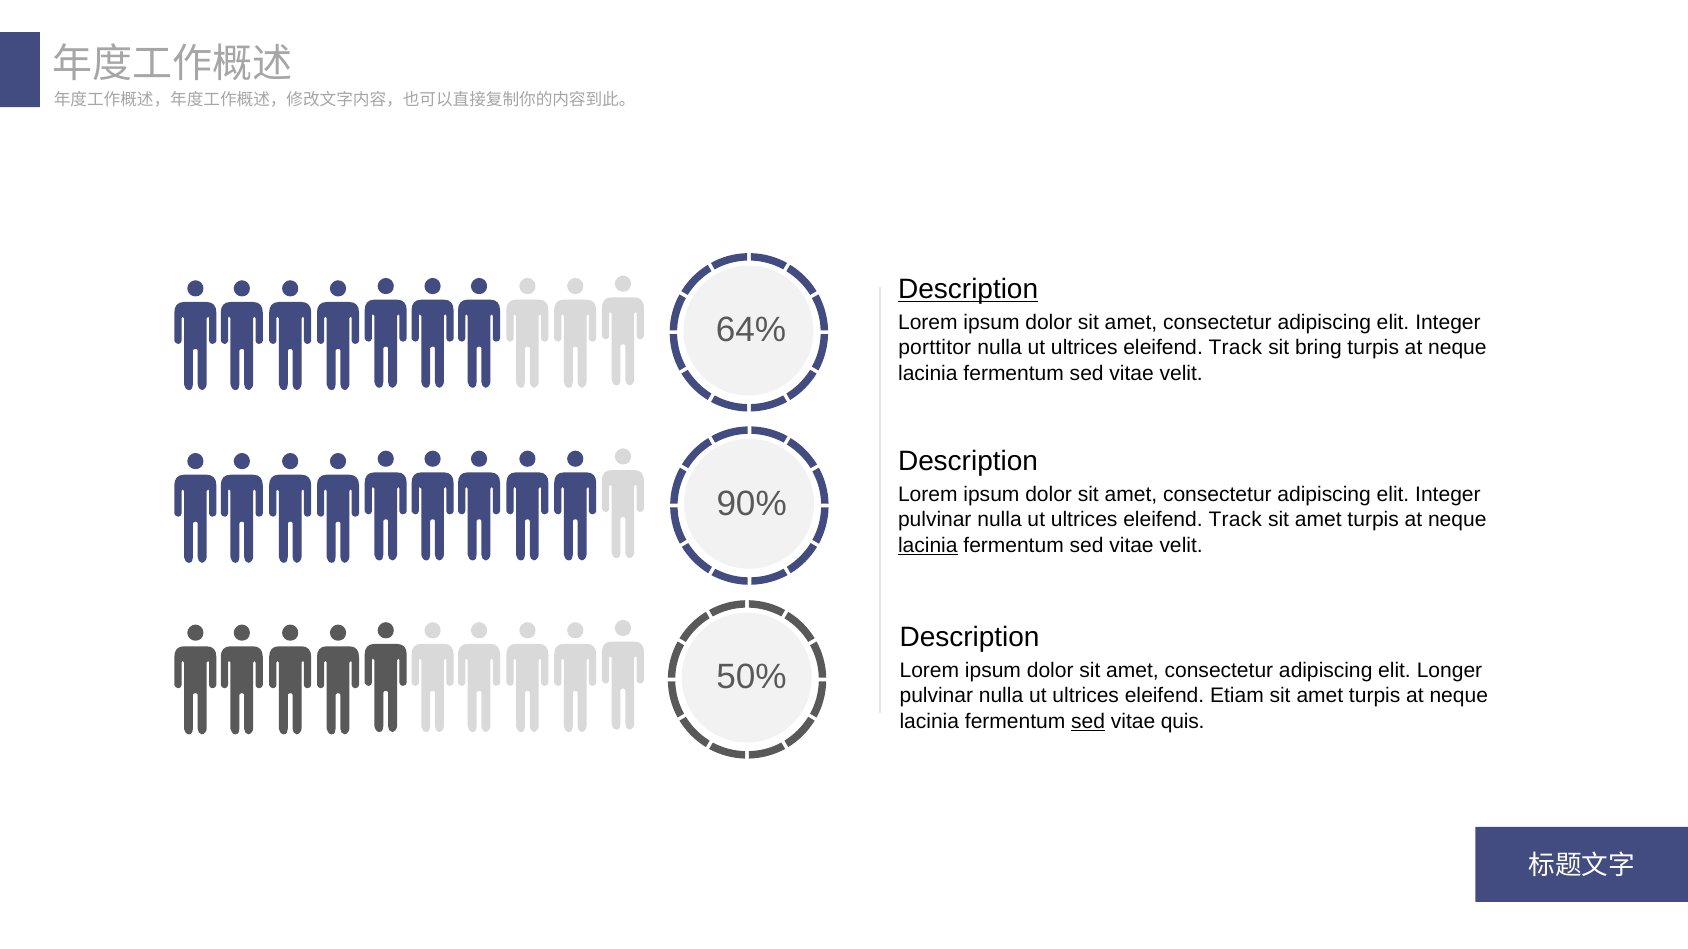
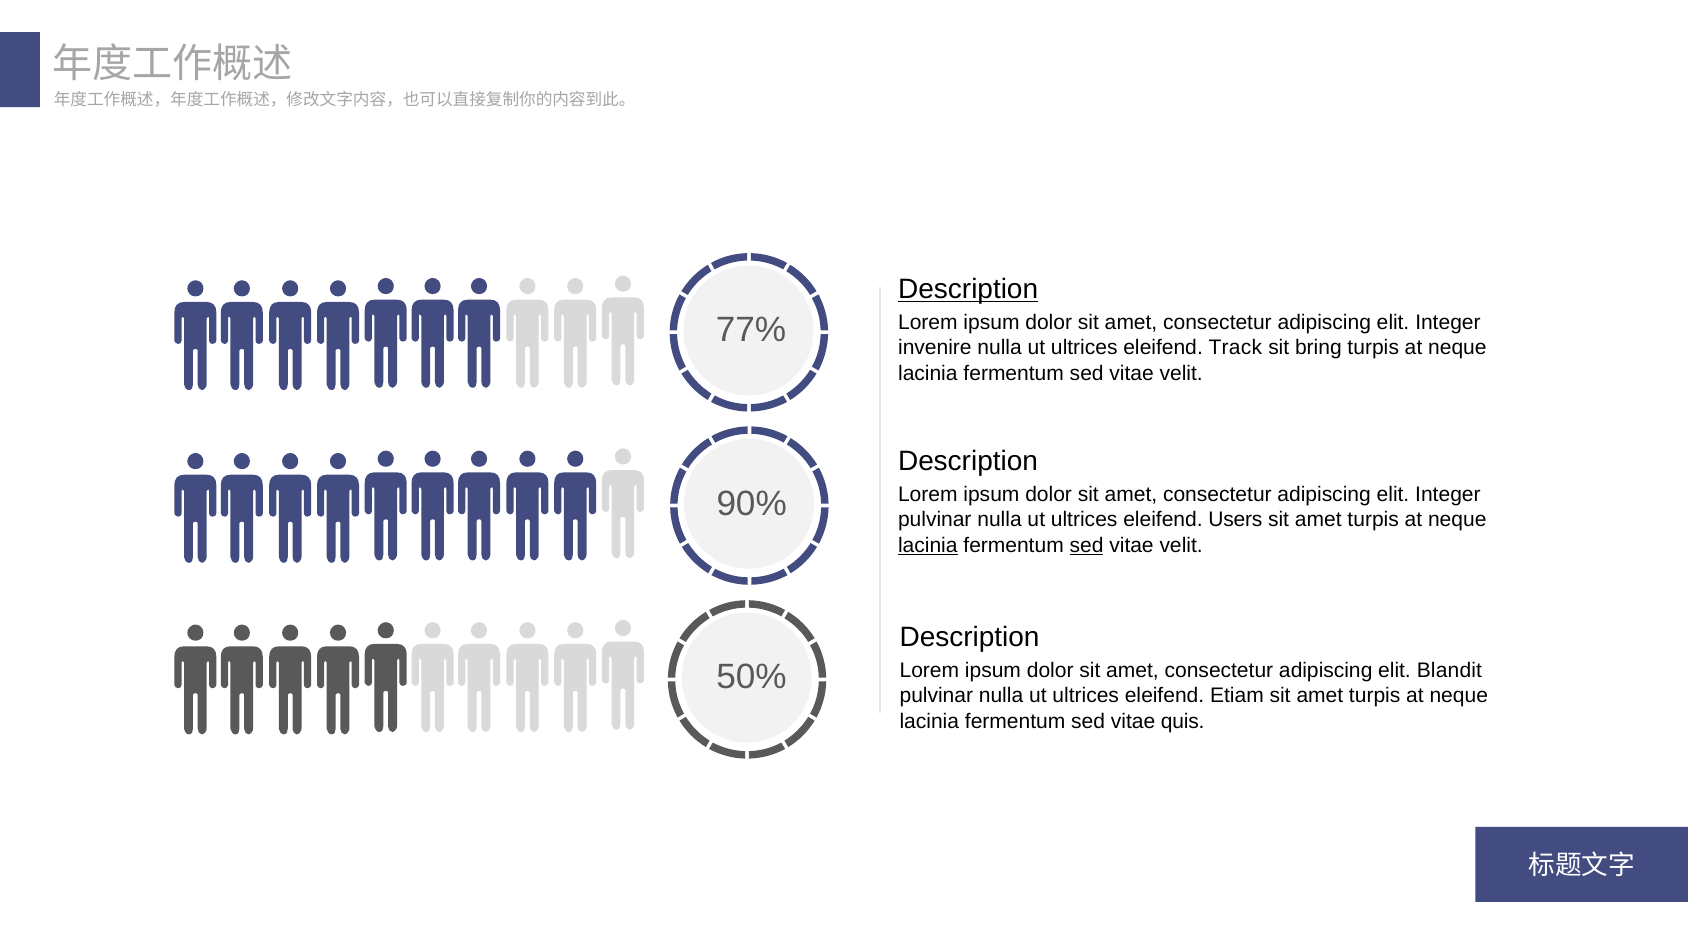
64%: 64% -> 77%
porttitor: porttitor -> invenire
Track at (1235, 520): Track -> Users
sed at (1087, 545) underline: none -> present
Longer: Longer -> Blandit
sed at (1088, 722) underline: present -> none
